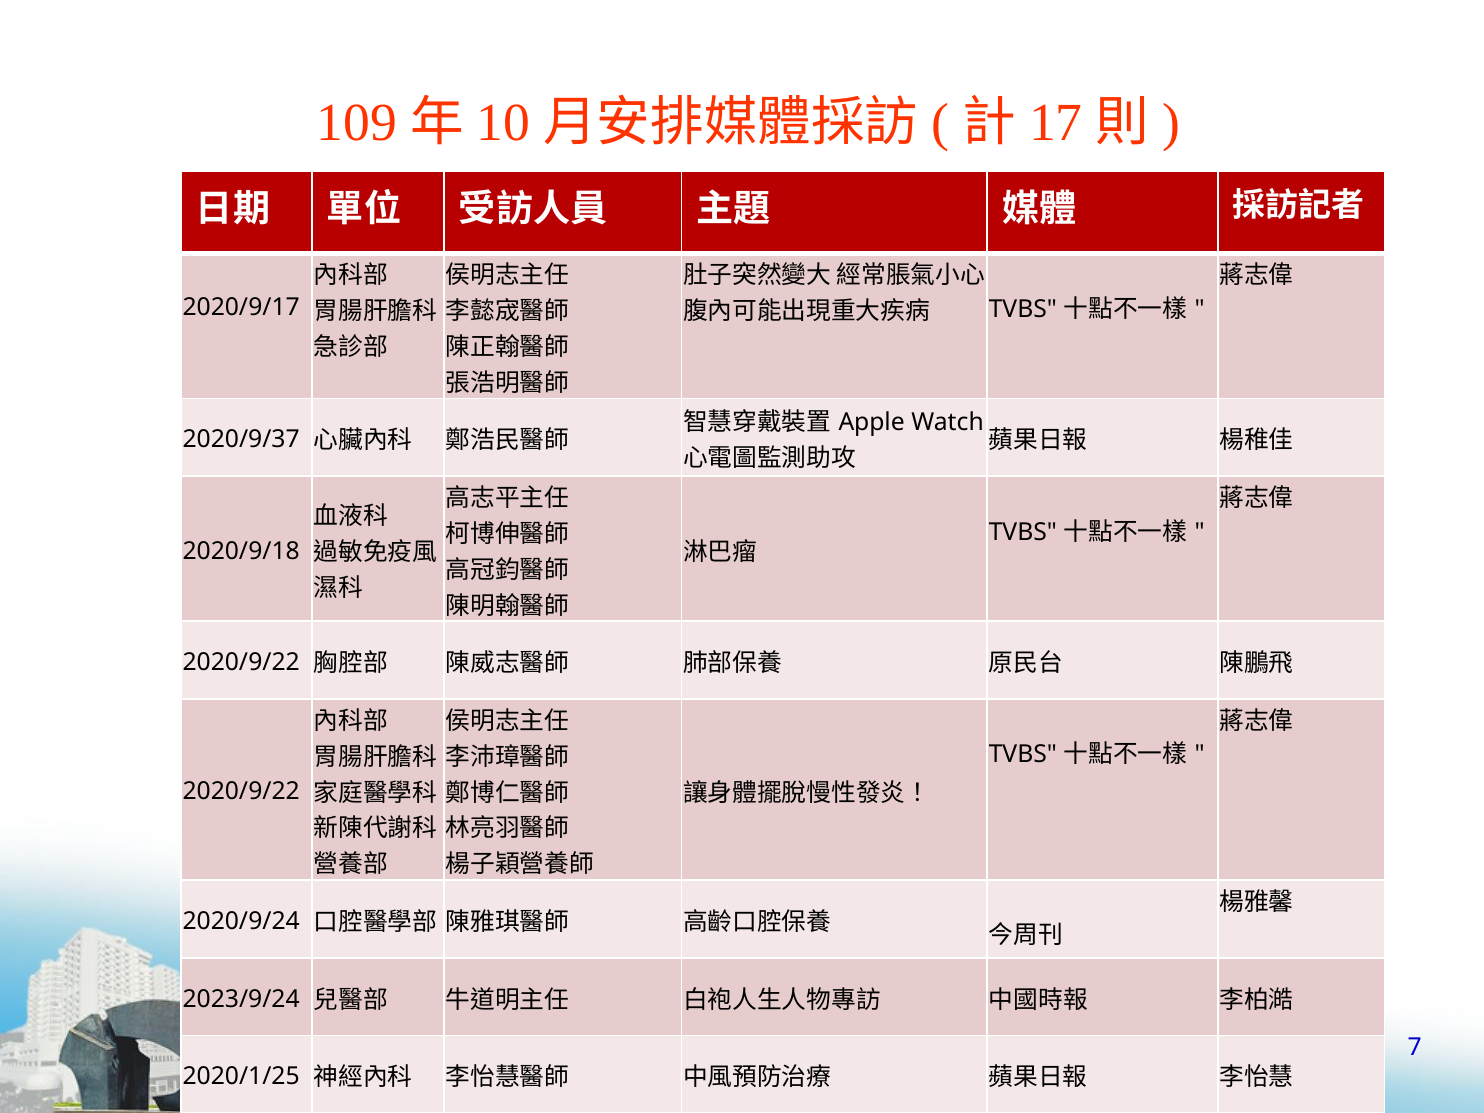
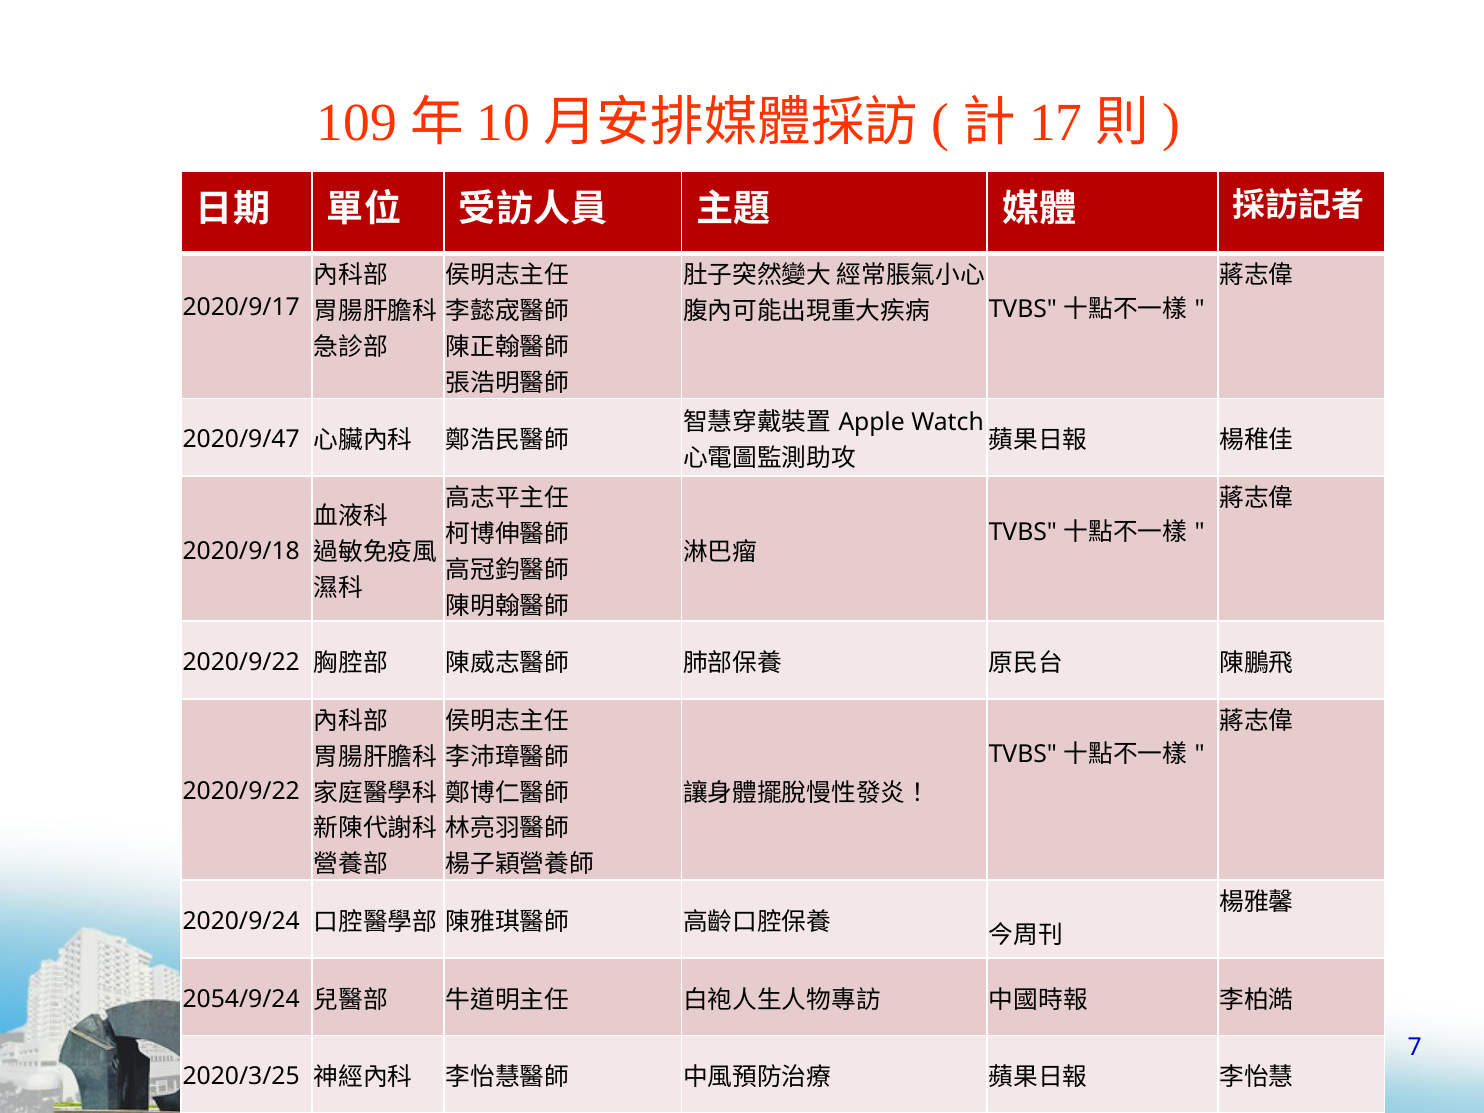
2020/9/37: 2020/9/37 -> 2020/9/47
2023/9/24: 2023/9/24 -> 2054/9/24
2020/1/25: 2020/1/25 -> 2020/3/25
